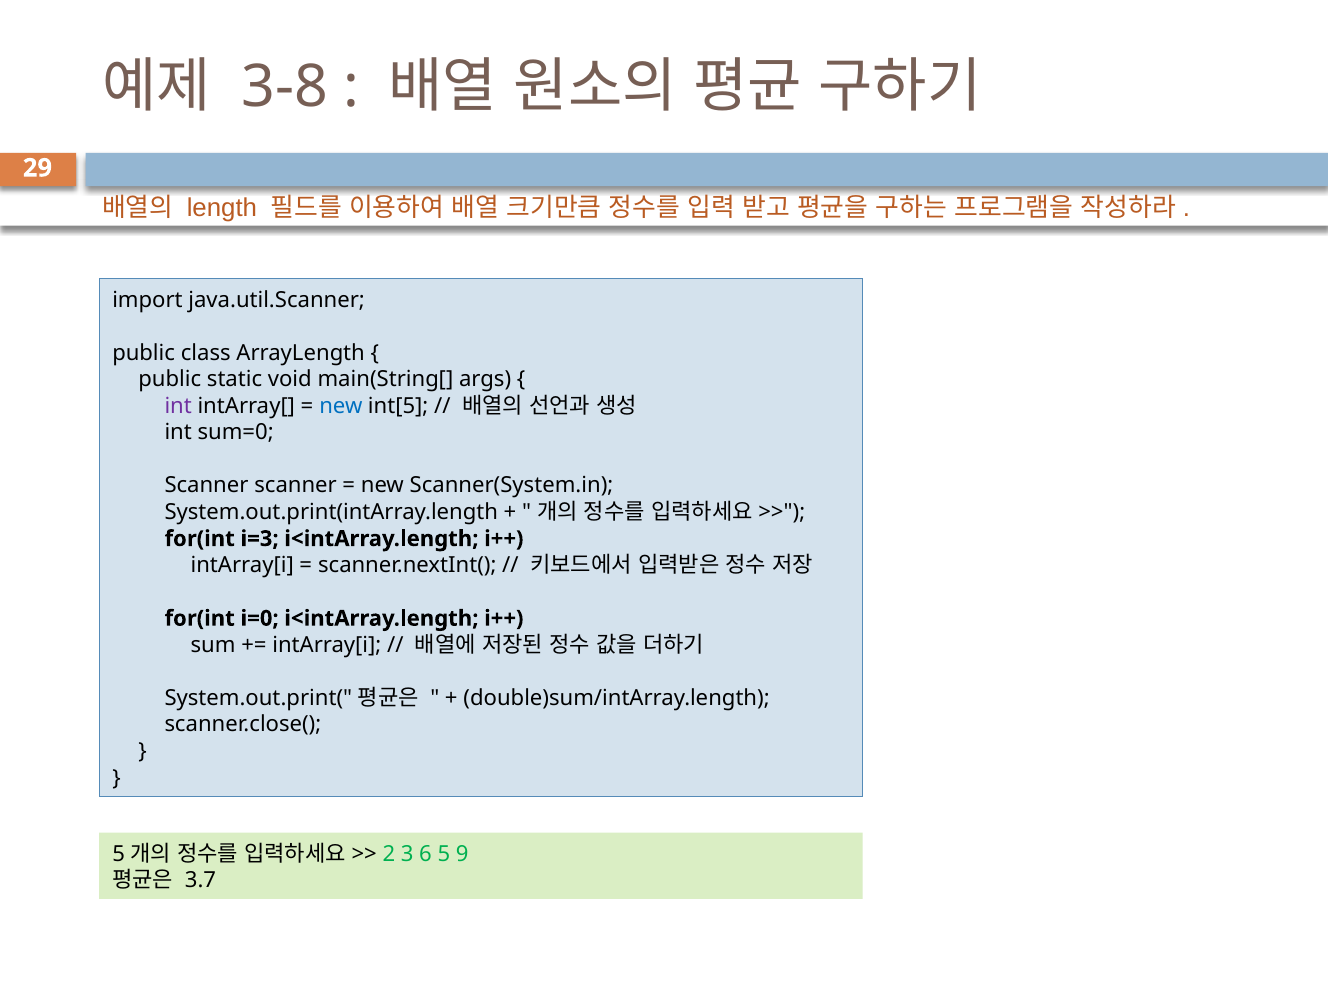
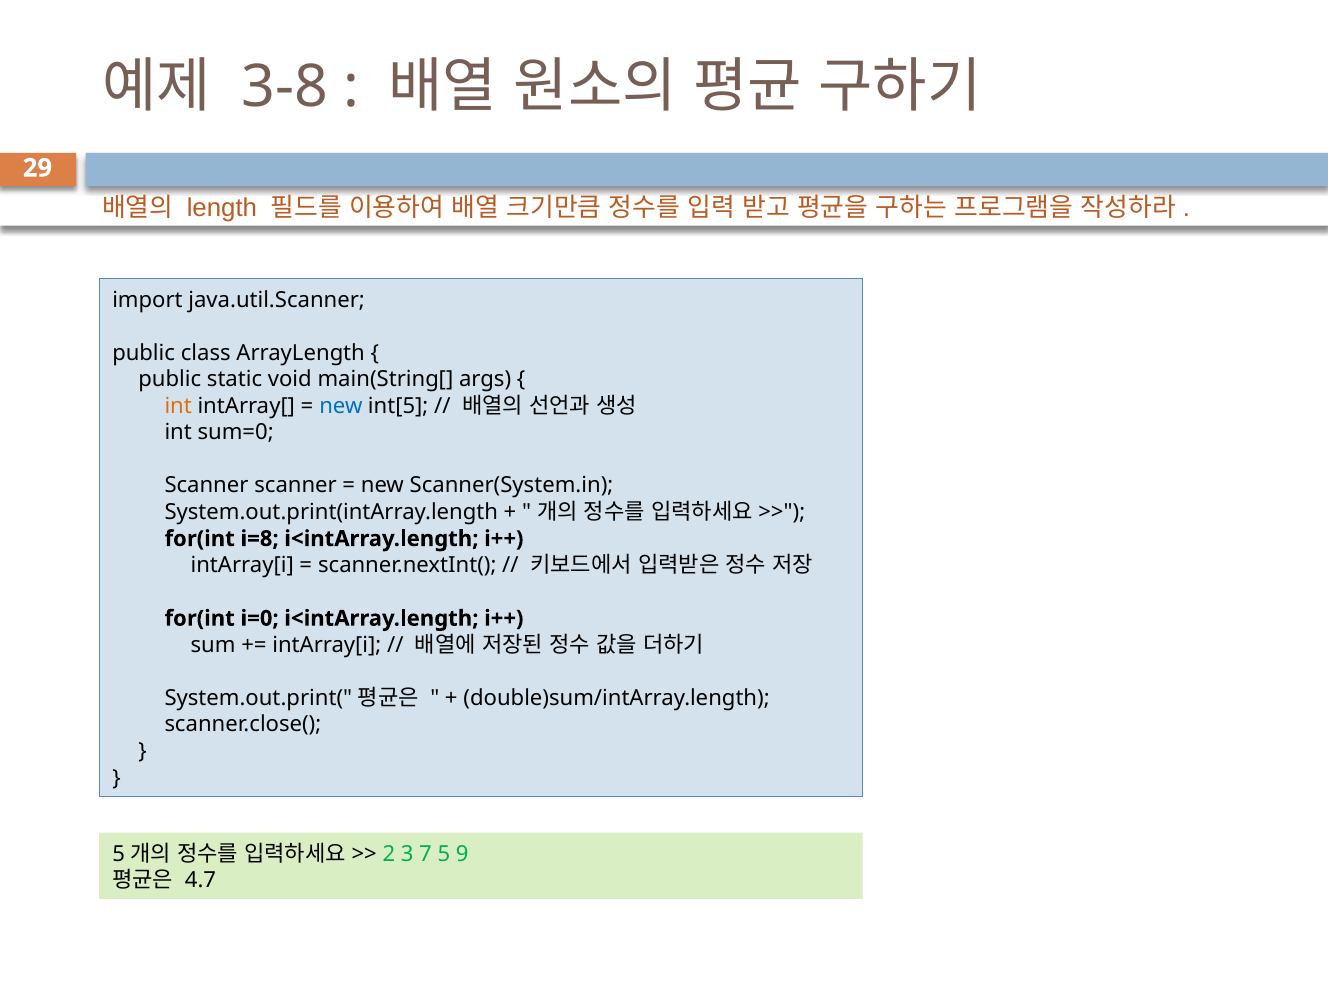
int at (178, 406) colour: purple -> orange
i=3: i=3 -> i=8
6: 6 -> 7
3.7: 3.7 -> 4.7
